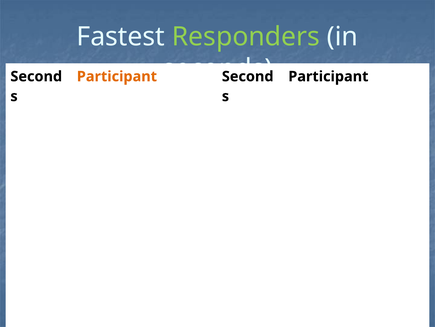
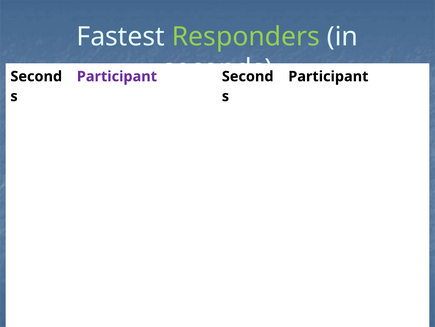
Participant at (117, 76) colour: orange -> purple
